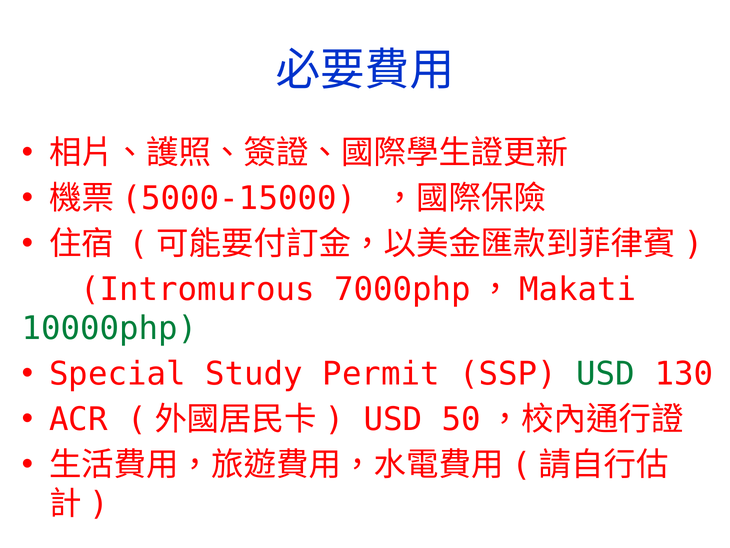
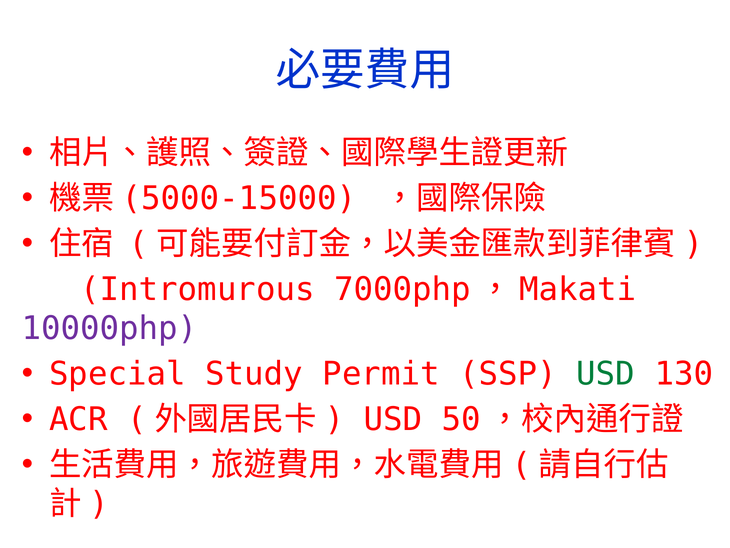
10000php colour: green -> purple
